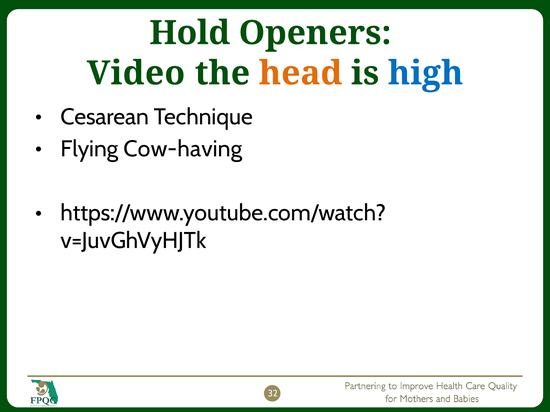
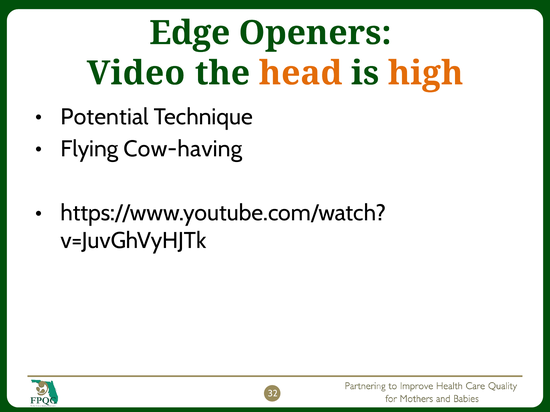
Hold: Hold -> Edge
high colour: blue -> orange
Cesarean: Cesarean -> Potential
